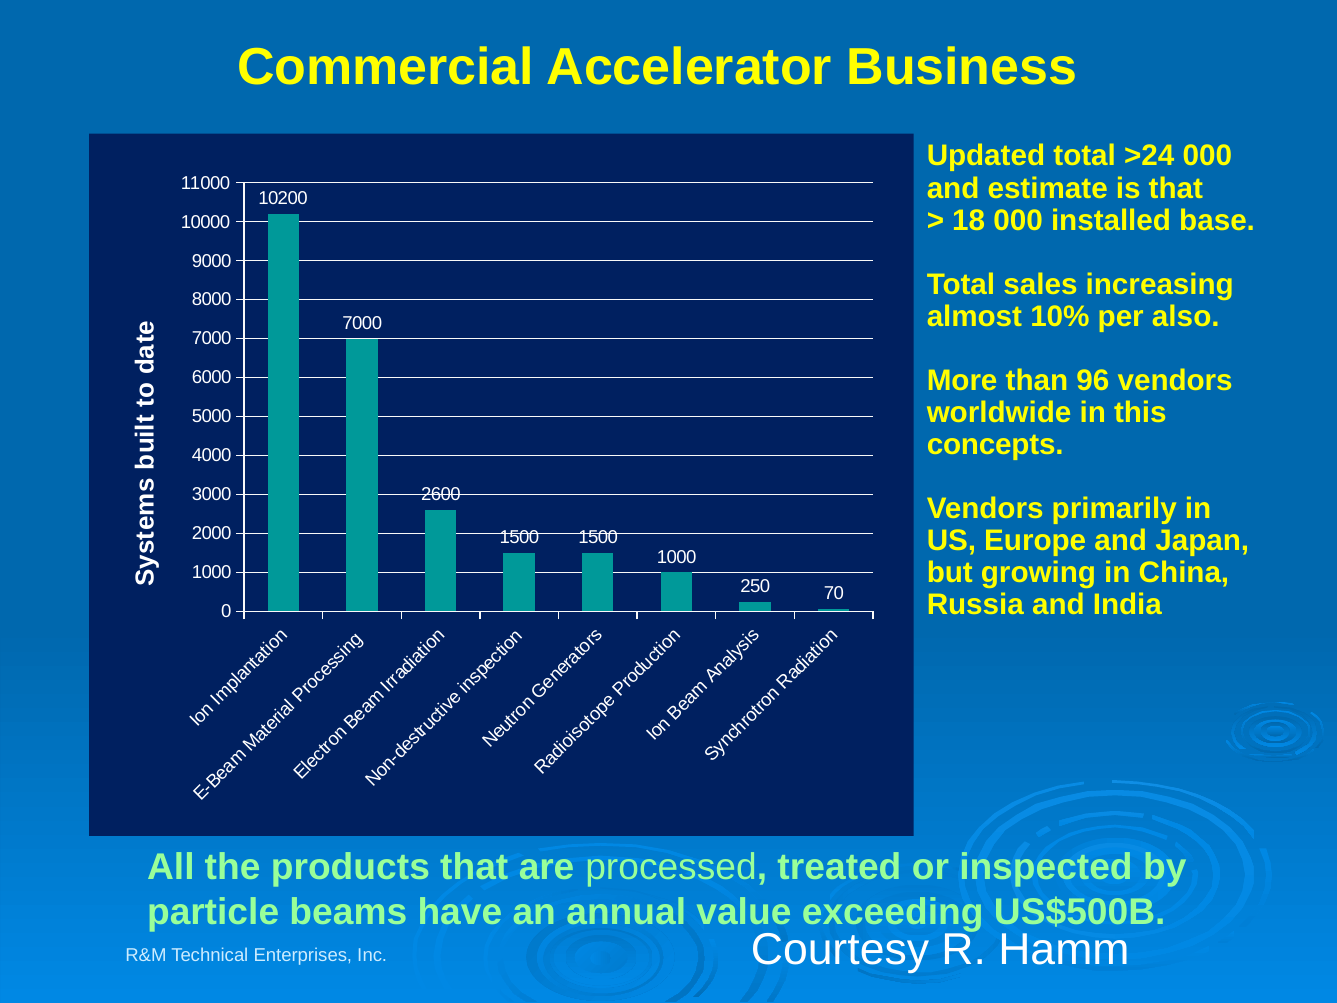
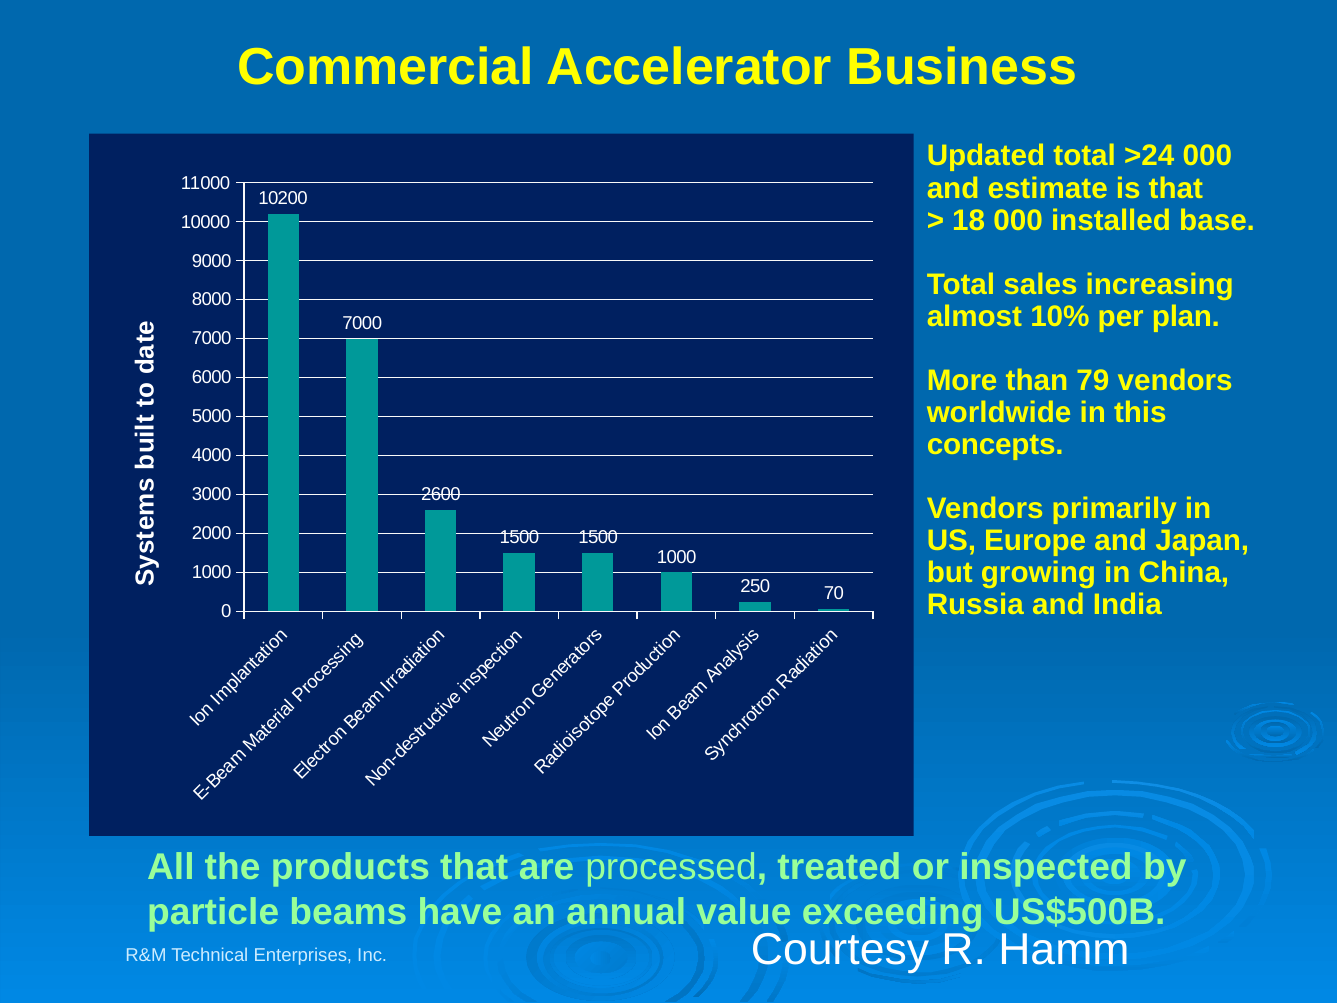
also: also -> plan
96: 96 -> 79
